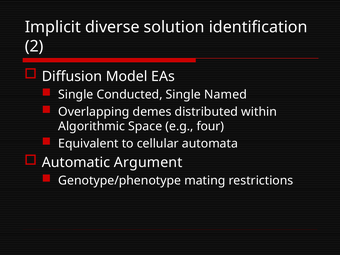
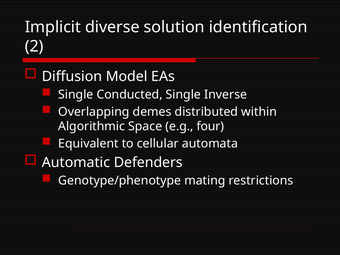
Named: Named -> Inverse
Argument: Argument -> Defenders
